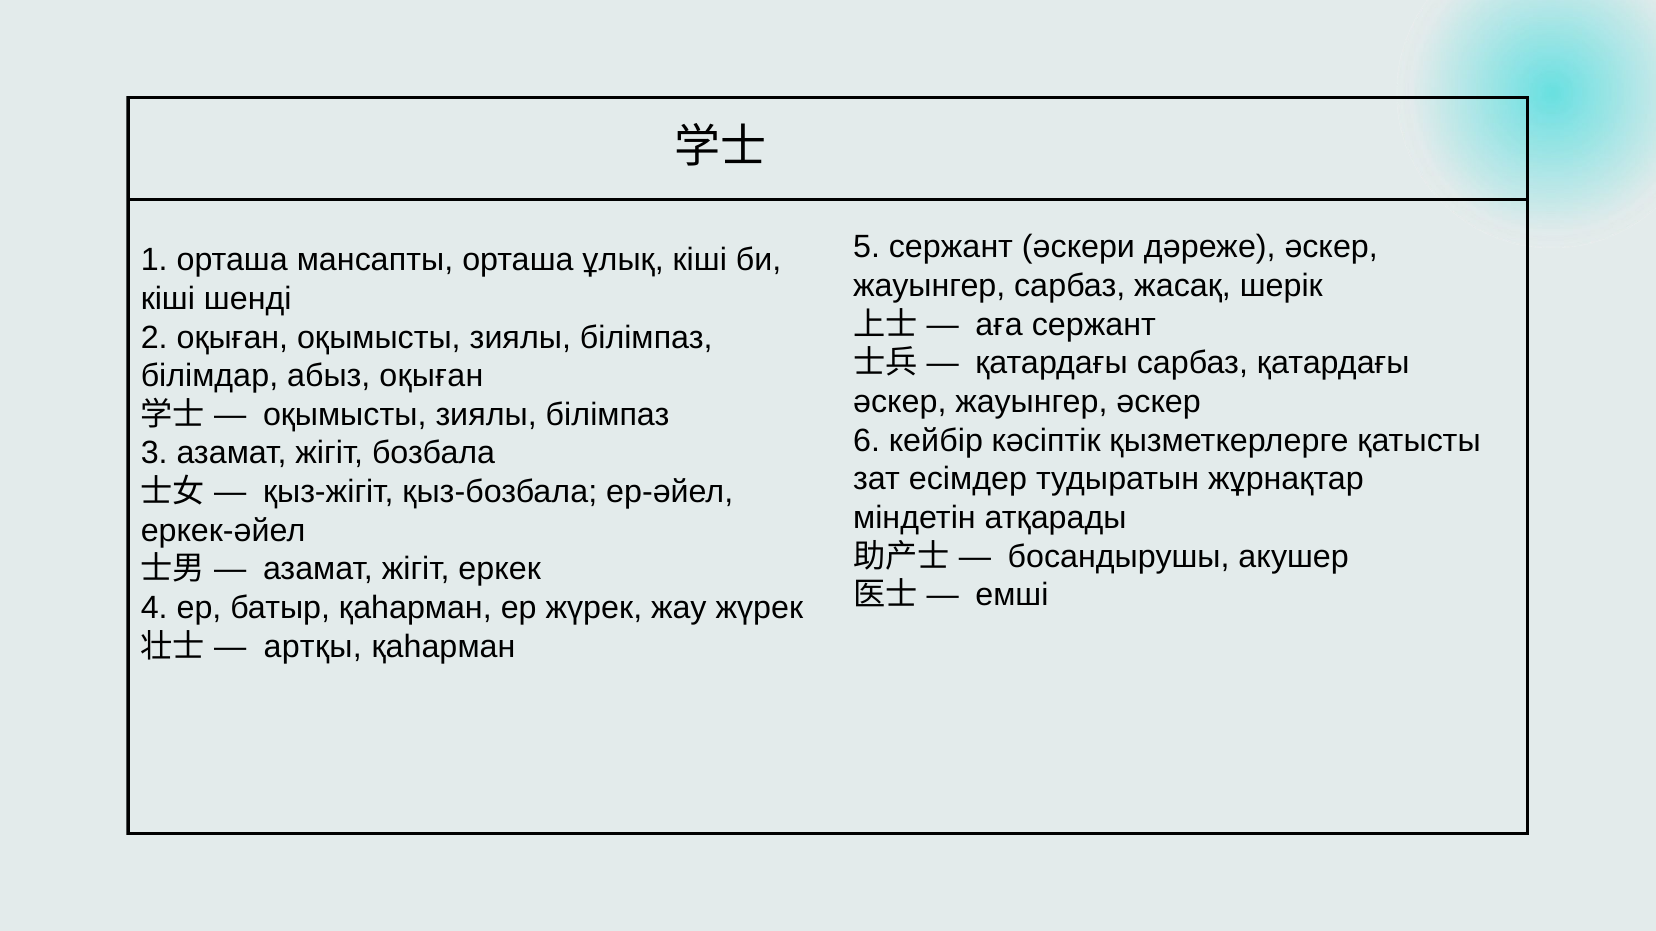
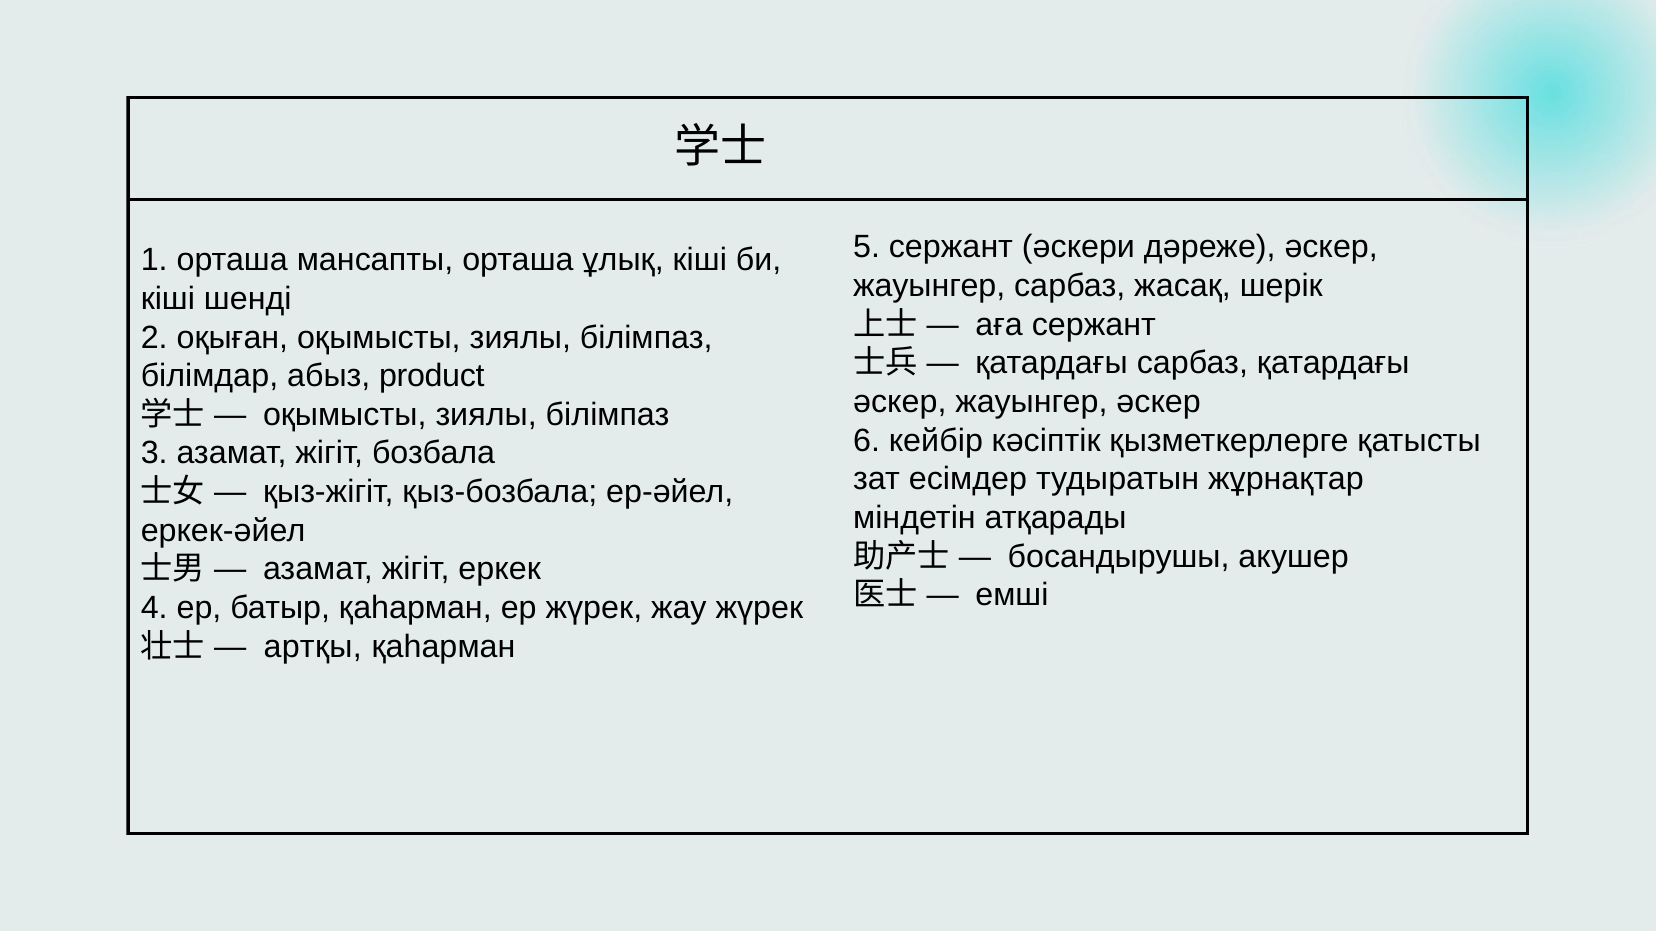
абыз оқыған: оқыған -> product
